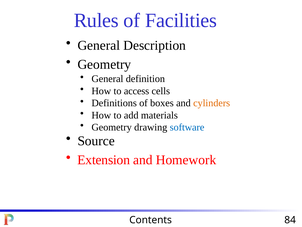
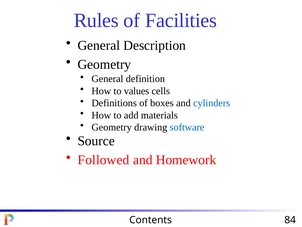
access: access -> values
cylinders colour: orange -> blue
Extension: Extension -> Followed
